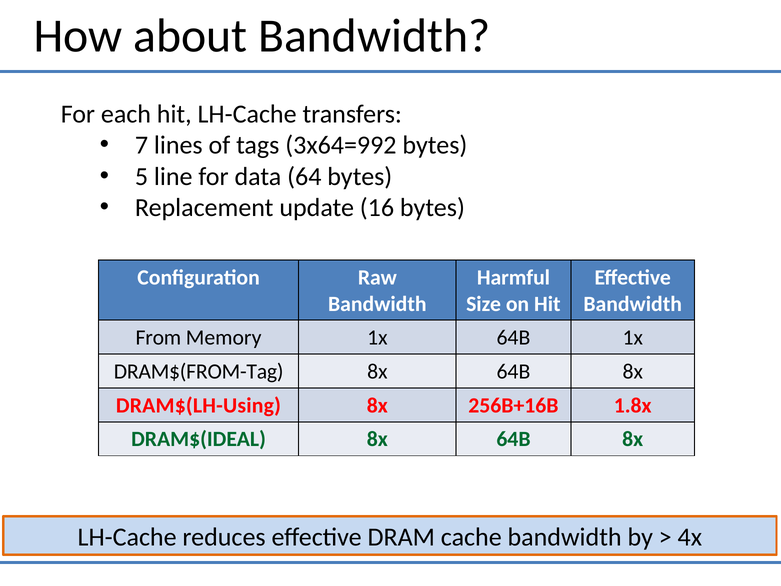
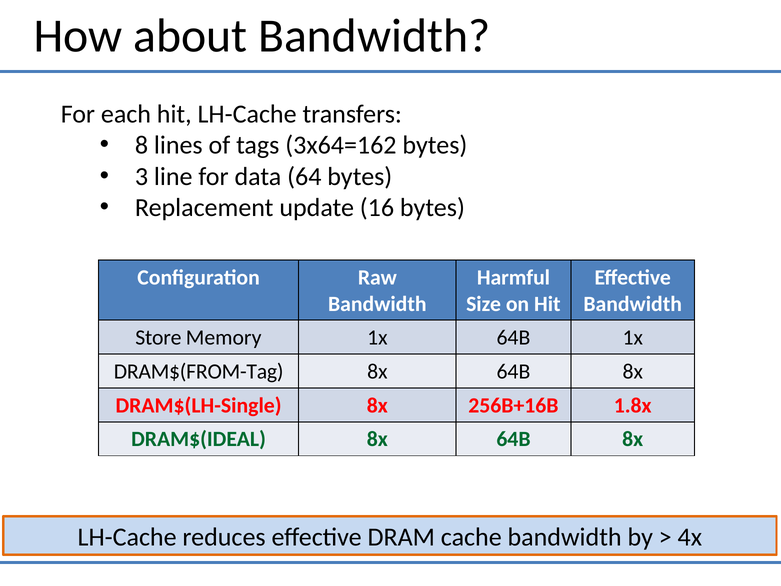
7: 7 -> 8
3x64=992: 3x64=992 -> 3x64=162
5: 5 -> 3
From: From -> Store
DRAM$(LH-Using: DRAM$(LH-Using -> DRAM$(LH-Single
